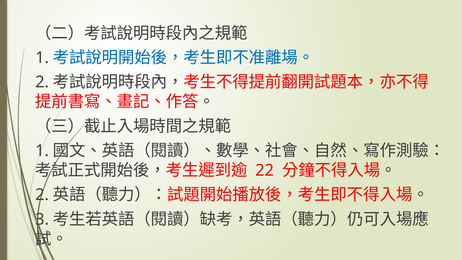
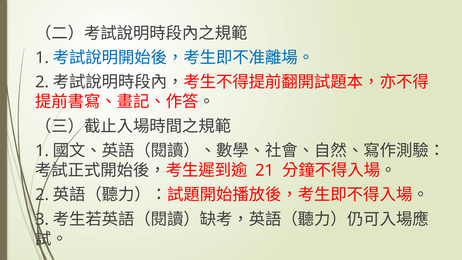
22: 22 -> 21
